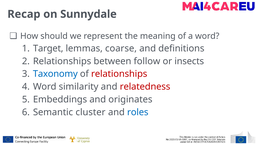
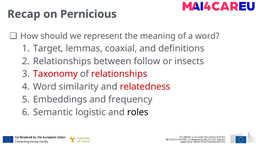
Sunnydale: Sunnydale -> Pernicious
coarse: coarse -> coaxial
Taxonomy colour: blue -> red
originates: originates -> frequency
cluster: cluster -> logistic
roles colour: blue -> black
